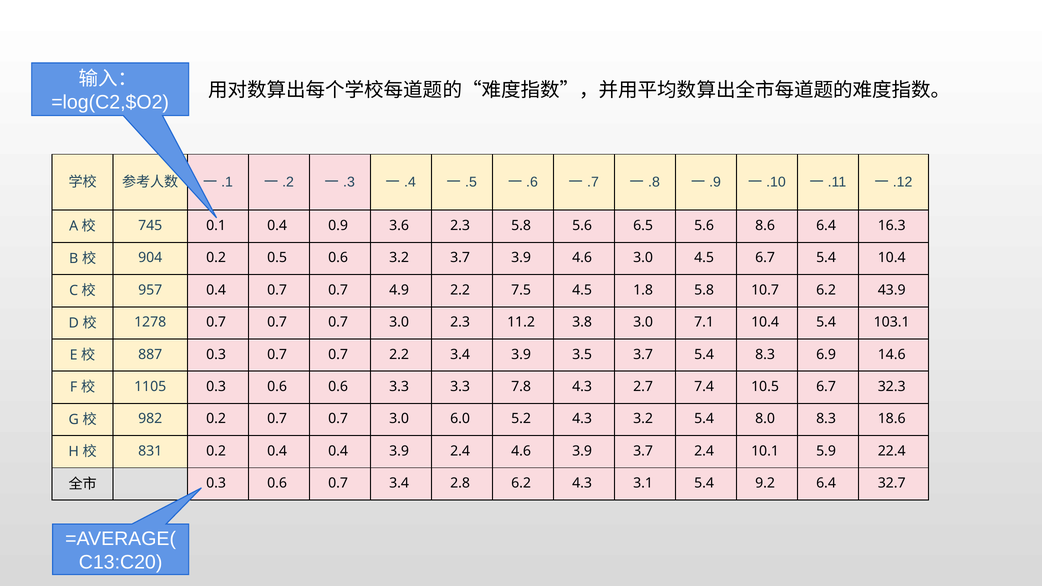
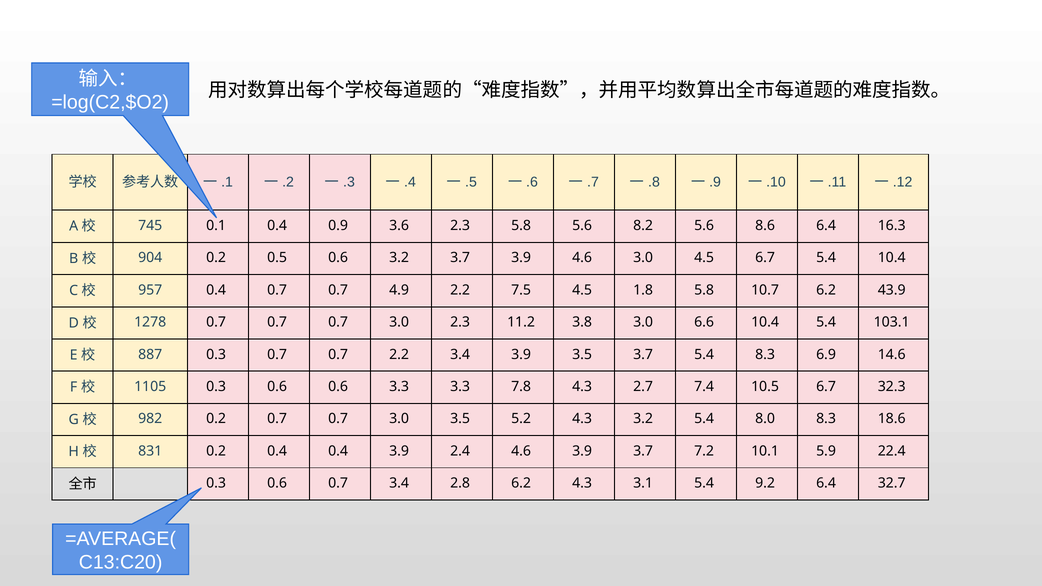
6.5: 6.5 -> 8.2
7.1: 7.1 -> 6.6
3.0 6.0: 6.0 -> 3.5
3.7 2.4: 2.4 -> 7.2
